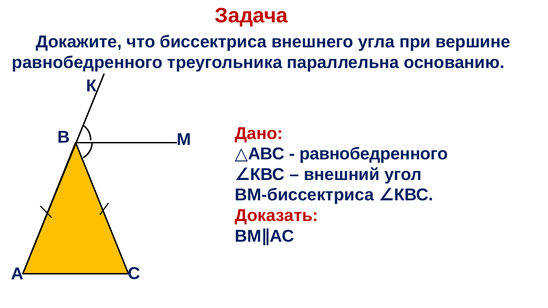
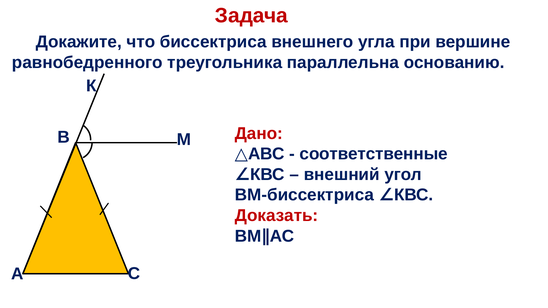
равнобедренного at (374, 154): равнобедренного -> соответственные
